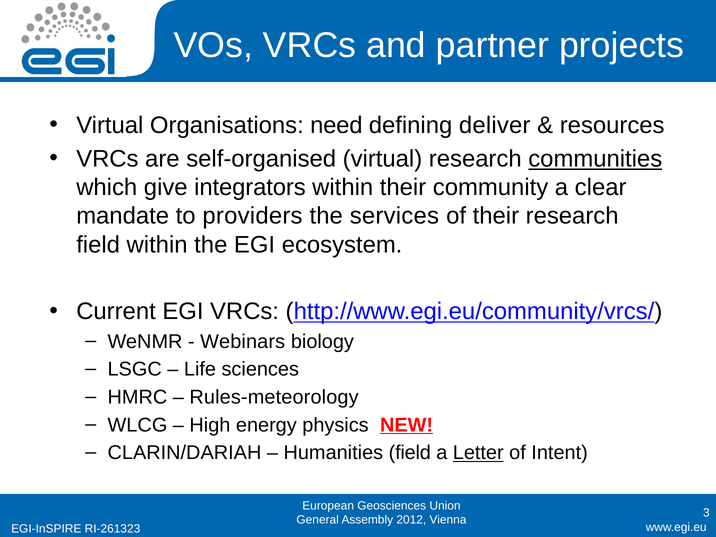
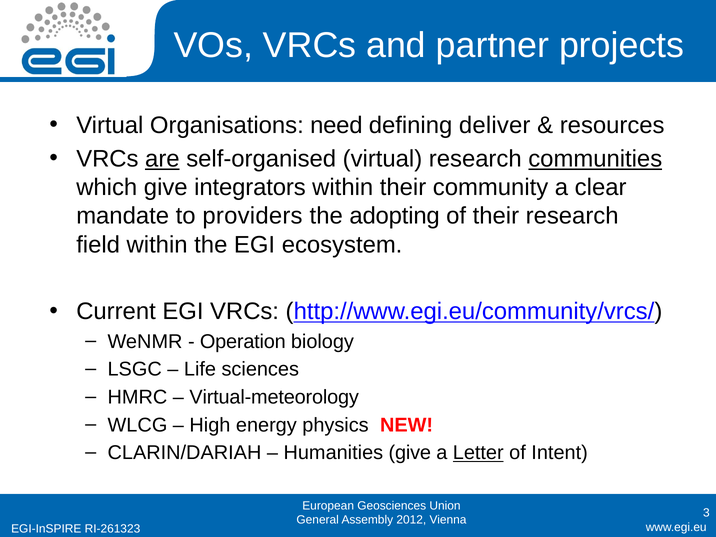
are underline: none -> present
services: services -> adopting
Webinars: Webinars -> Operation
Rules-meteorology: Rules-meteorology -> Virtual-meteorology
NEW underline: present -> none
Humanities field: field -> give
